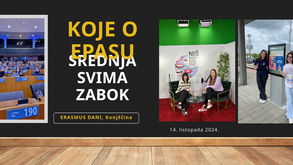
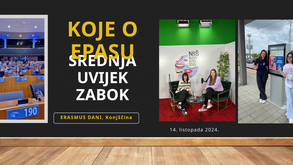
SVIMA: SVIMA -> UVIJEK
